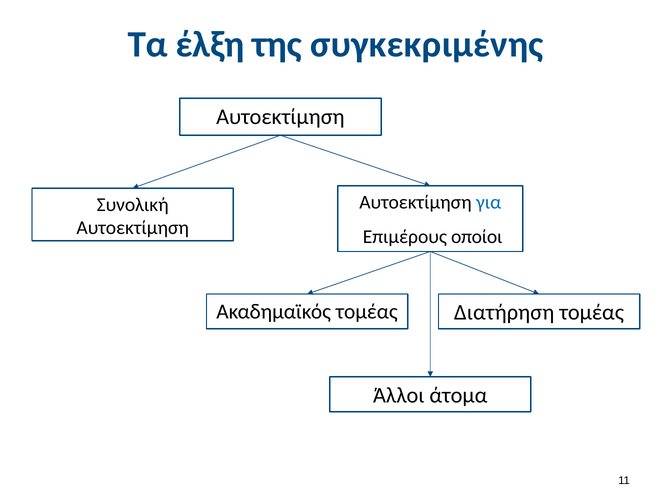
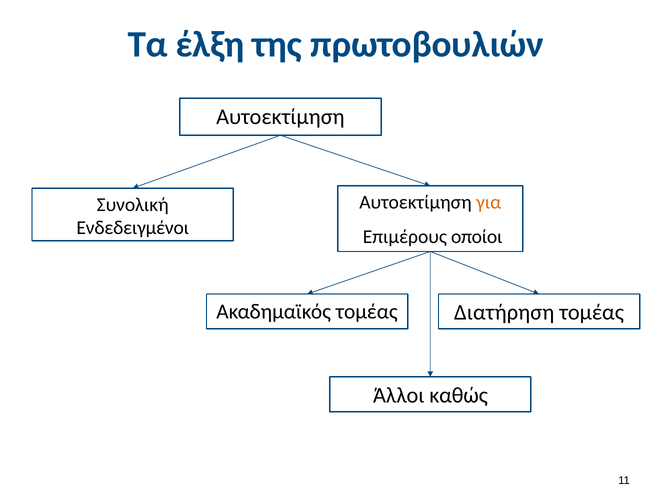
συγκεκριμένης: συγκεκριμένης -> πρωτοβουλιών
για colour: blue -> orange
Aυτοεκτίμηση: Aυτοεκτίμηση -> Ενδεδειγμένοι
άτομα: άτομα -> καθώς
